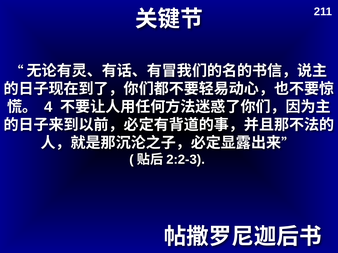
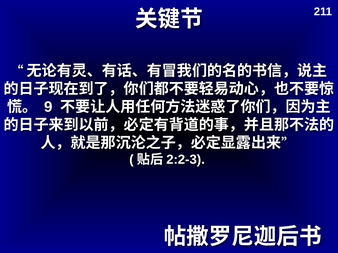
4: 4 -> 9
